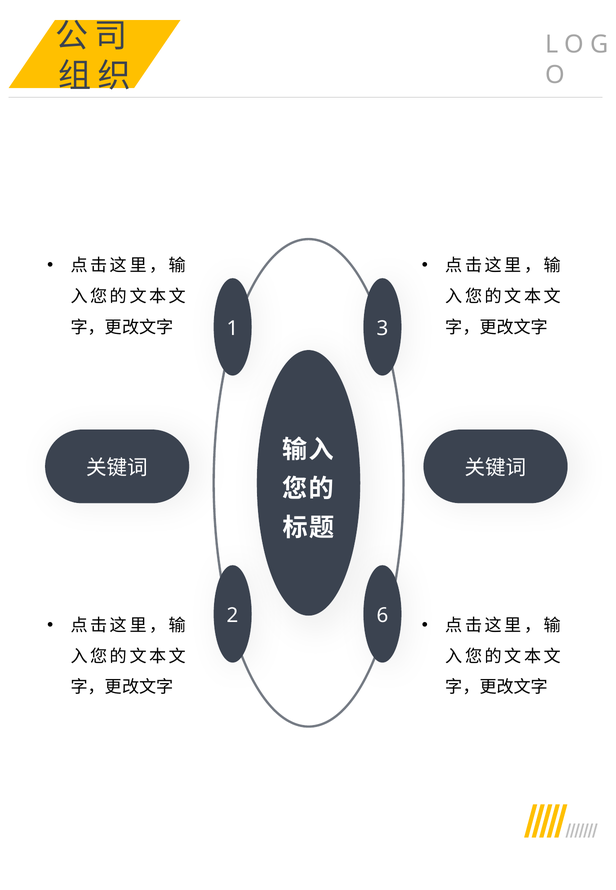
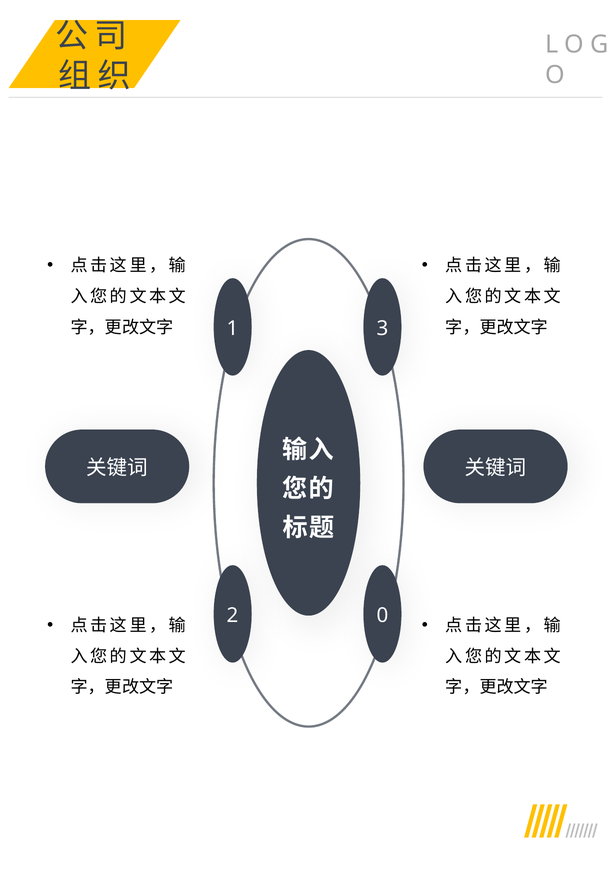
6: 6 -> 0
